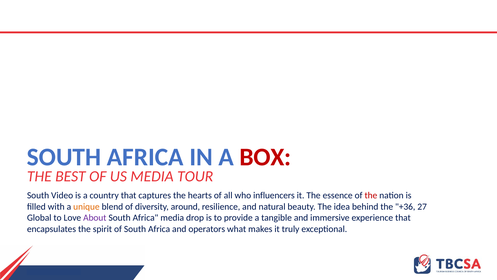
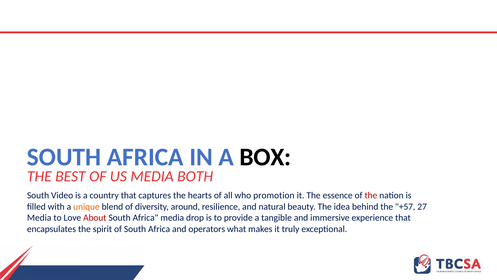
BOX colour: red -> black
TOUR: TOUR -> BOTH
influencers: influencers -> promotion
+36: +36 -> +57
Global at (39, 218): Global -> Media
About colour: purple -> red
